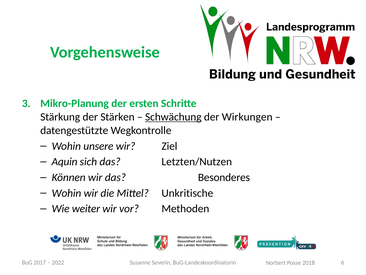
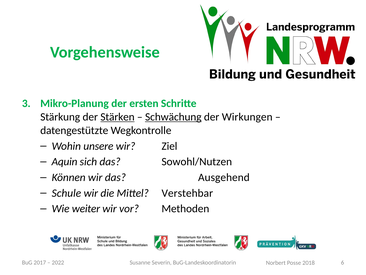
Stärken underline: none -> present
Letzten/Nutzen: Letzten/Nutzen -> Sowohl/Nutzen
Besonderes: Besonderes -> Ausgehend
Wohin at (66, 193): Wohin -> Schule
Unkritische: Unkritische -> Verstehbar
